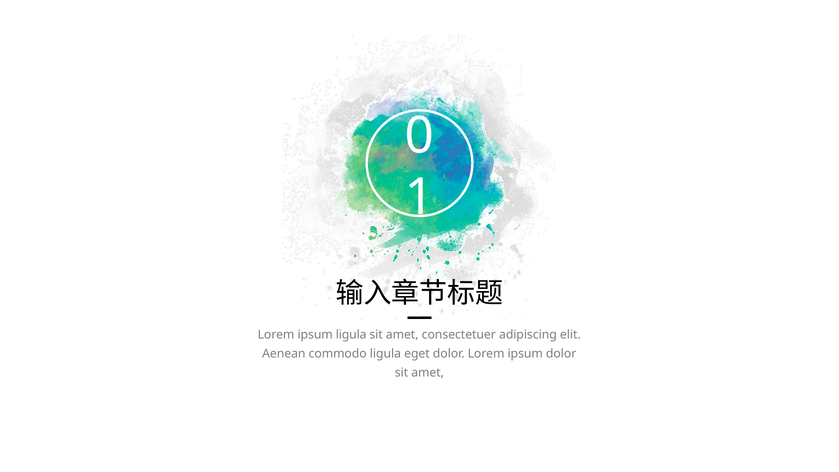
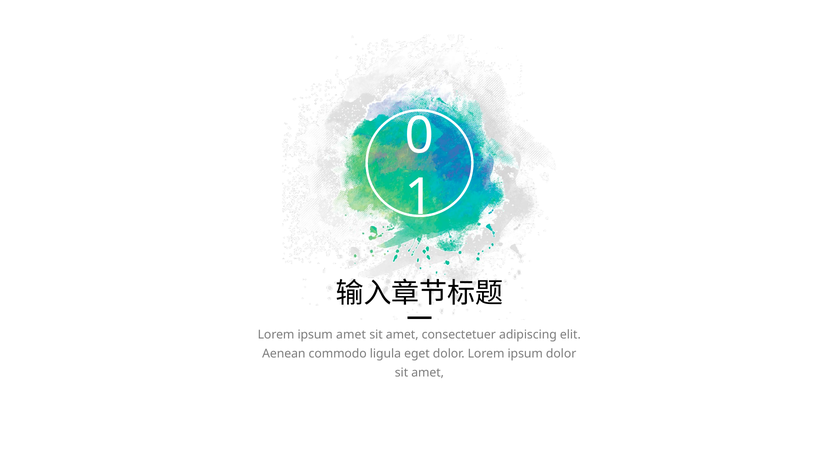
ipsum ligula: ligula -> amet
